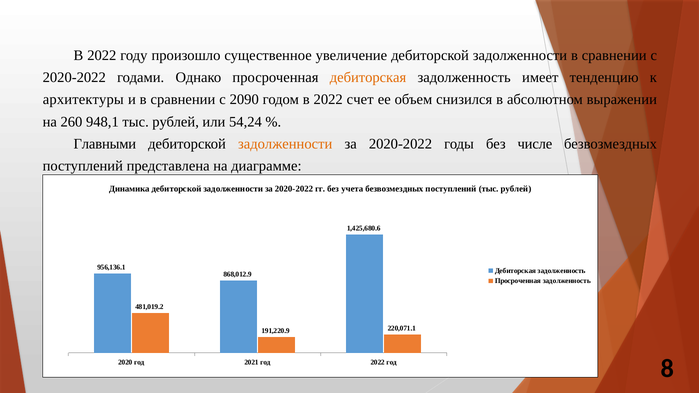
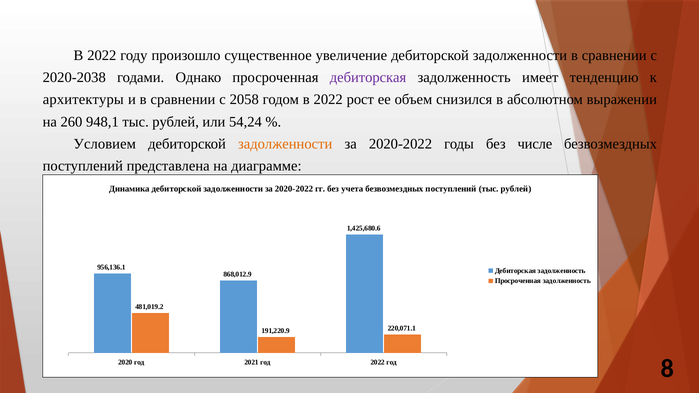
2020-2022 at (74, 77): 2020-2022 -> 2020-2038
дебиторская at (368, 77) colour: orange -> purple
2090: 2090 -> 2058
счет: счет -> рост
Главными: Главными -> Условием
